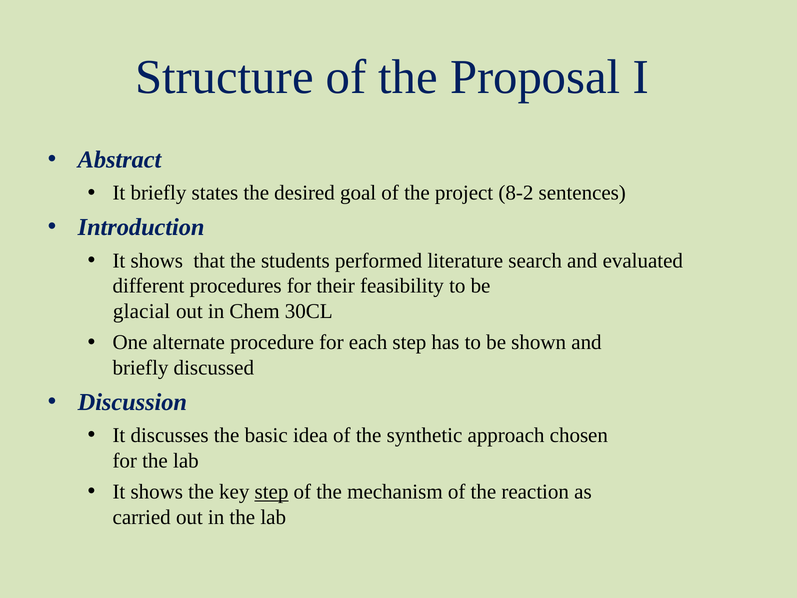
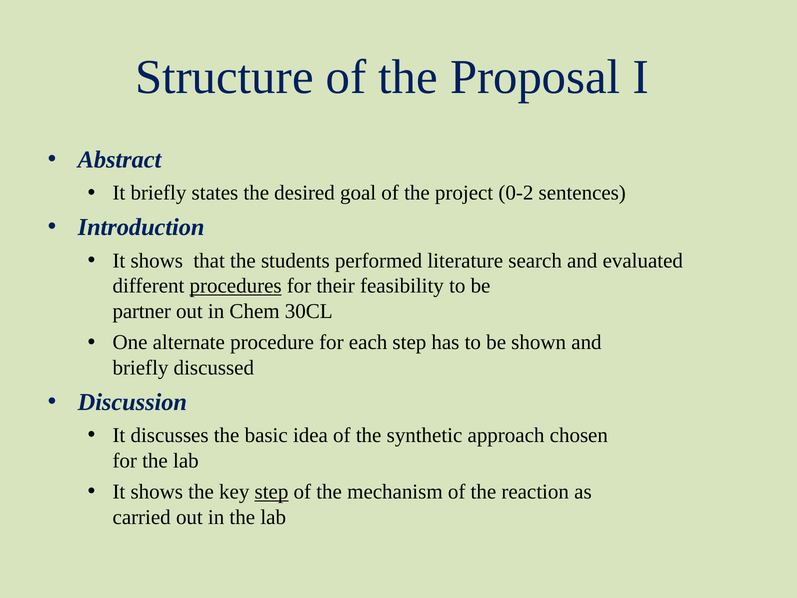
8-2: 8-2 -> 0-2
procedures underline: none -> present
glacial: glacial -> partner
